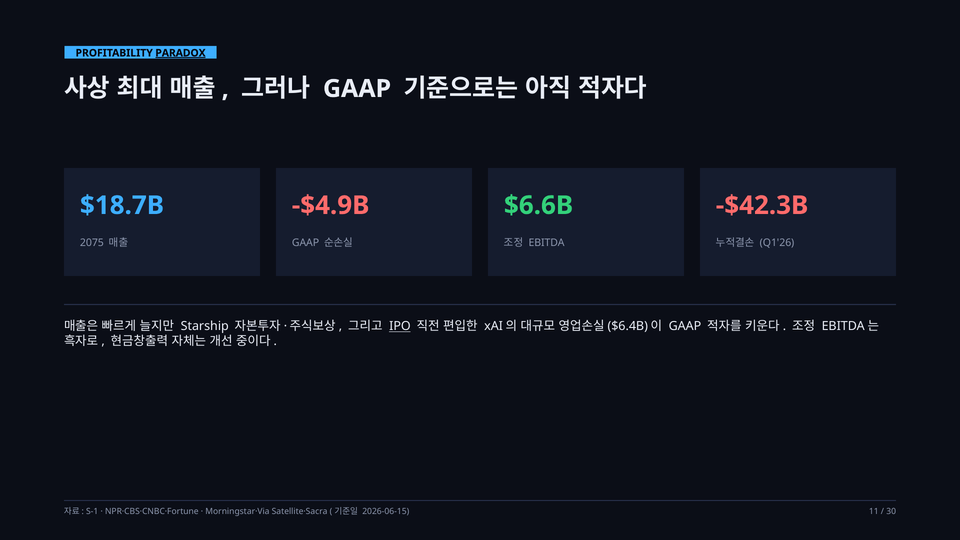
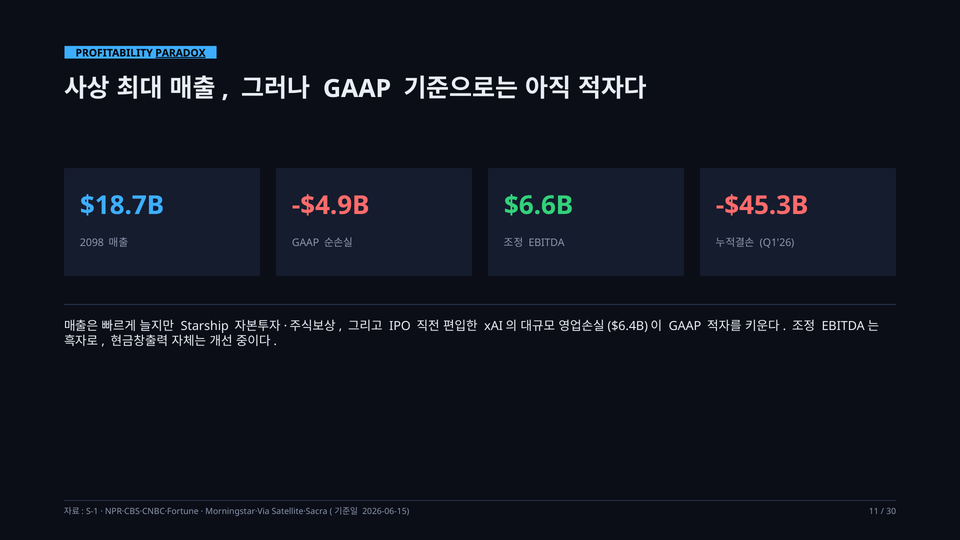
-$42.3B: -$42.3B -> -$45.3B
2075: 2075 -> 2098
IPO underline: present -> none
